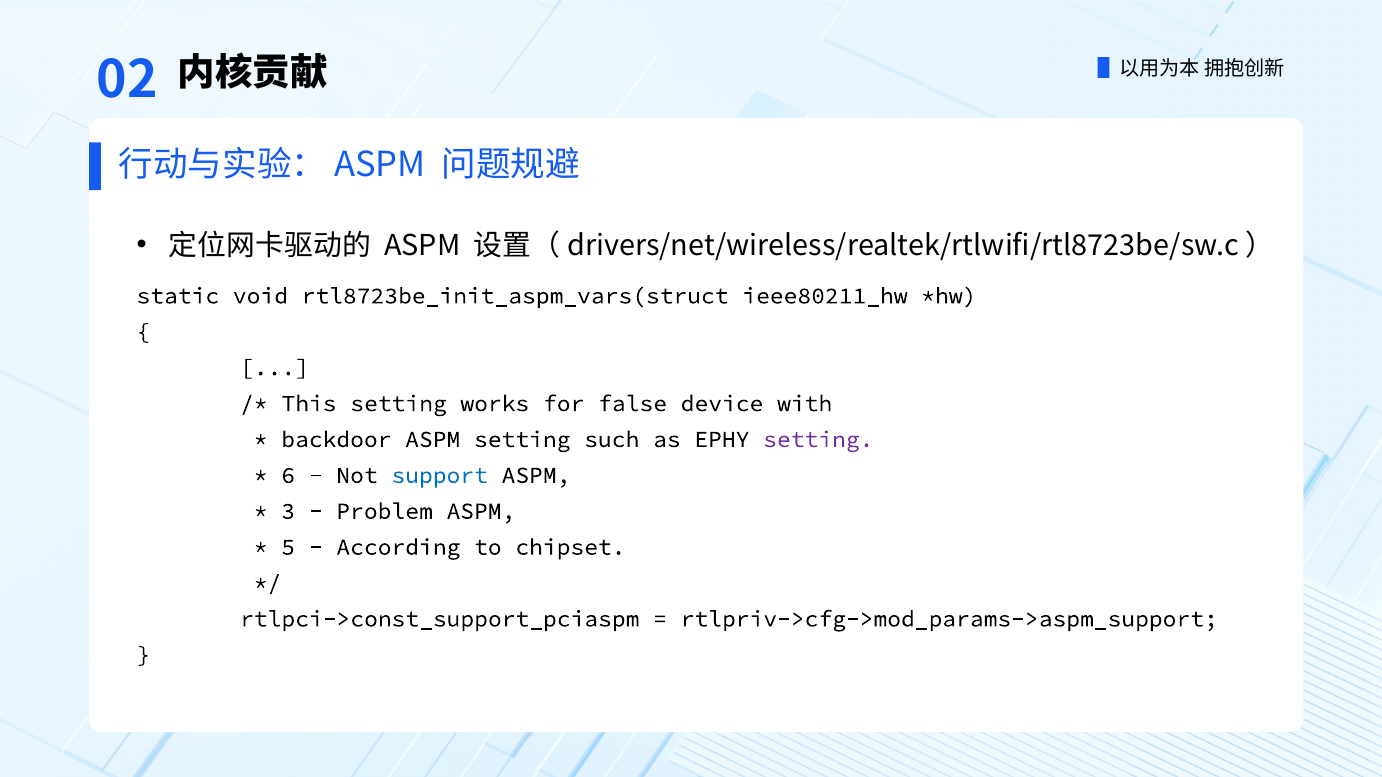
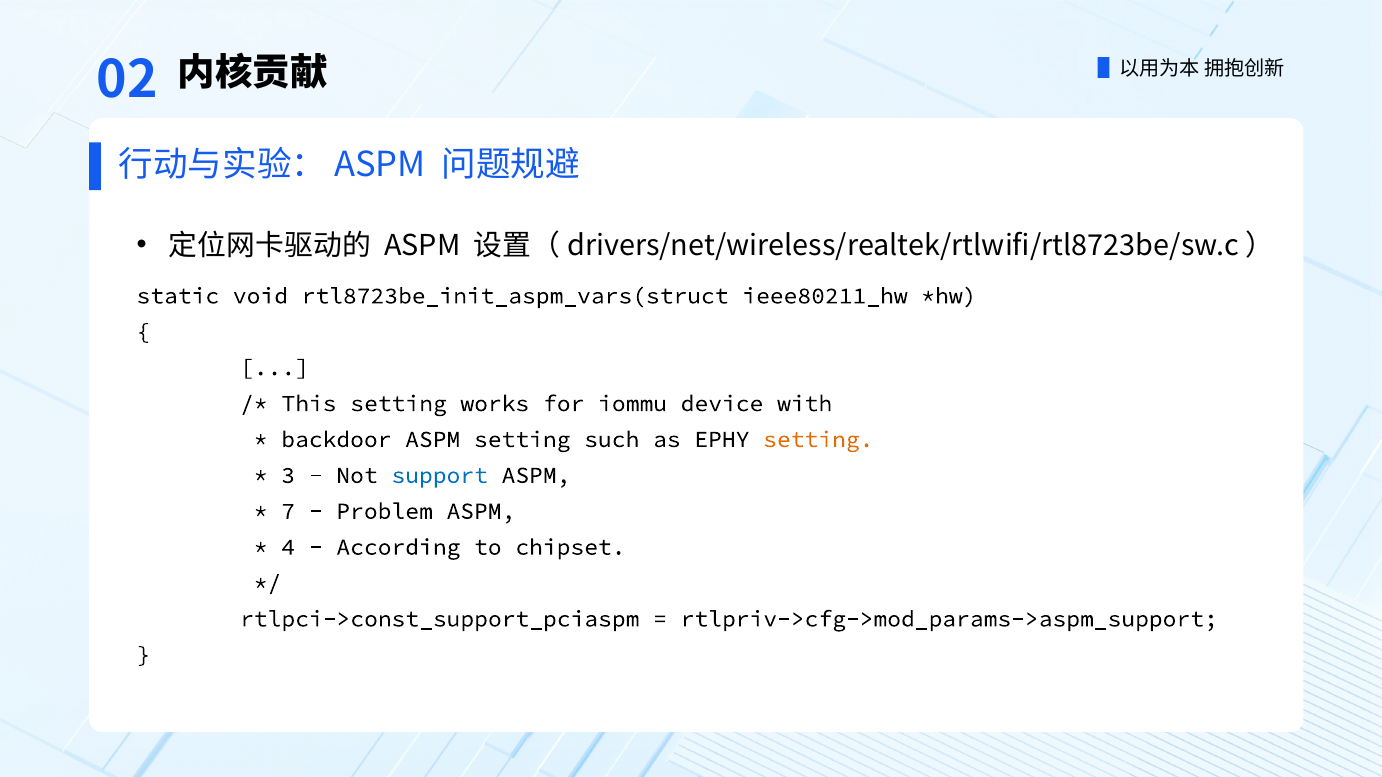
false: false -> iommu
setting at (818, 440) colour: purple -> orange
6: 6 -> 3
3: 3 -> 7
5: 5 -> 4
